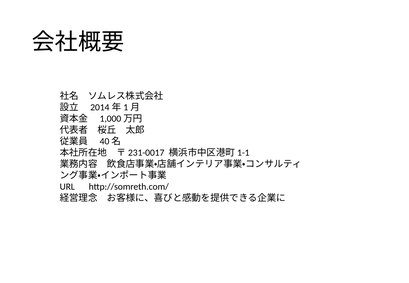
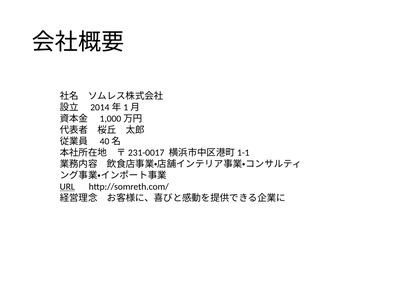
URL underline: none -> present
